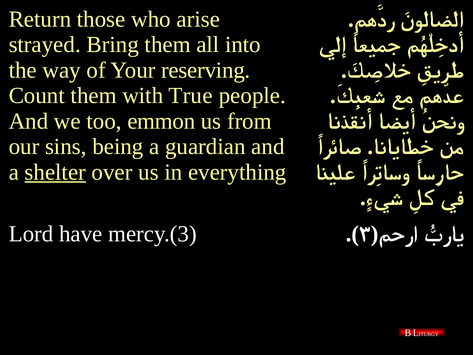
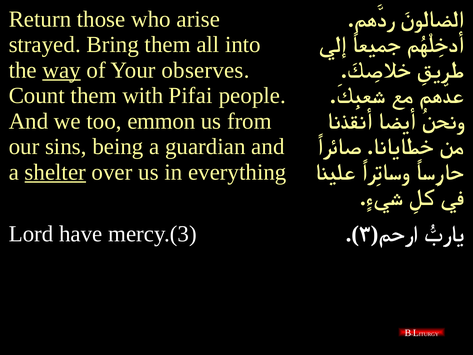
way underline: none -> present
reserving: reserving -> observes
True: True -> Pifai
